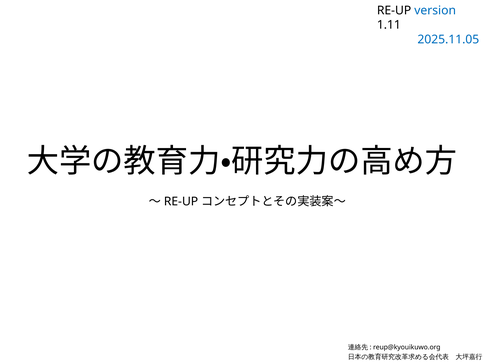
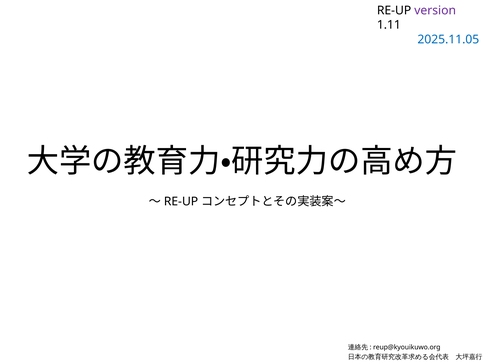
version colour: blue -> purple
